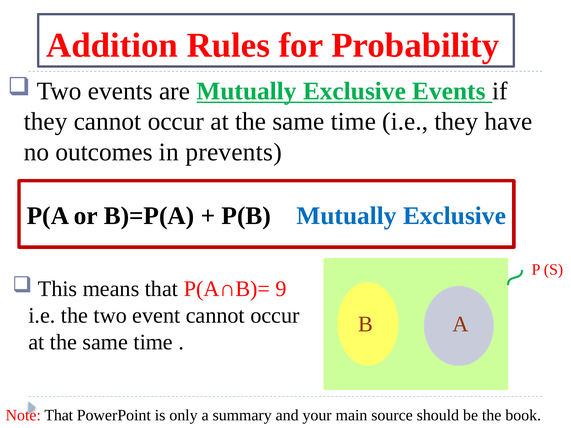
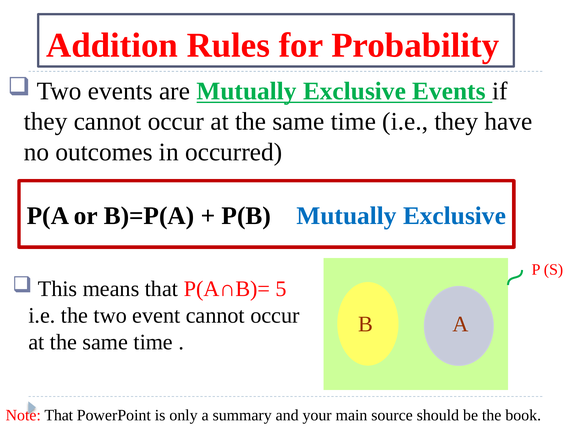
prevents: prevents -> occurred
9: 9 -> 5
